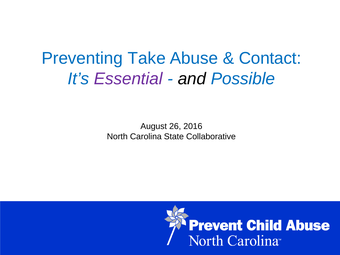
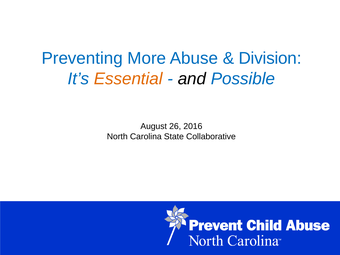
Take: Take -> More
Contact at (270, 58): Contact -> Division
Essential colour: purple -> orange
